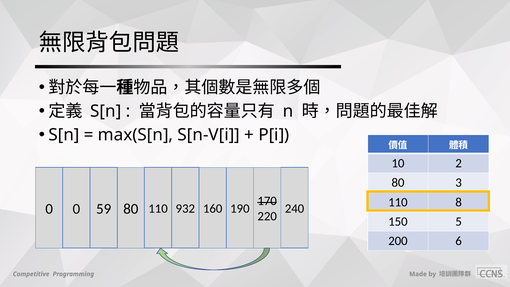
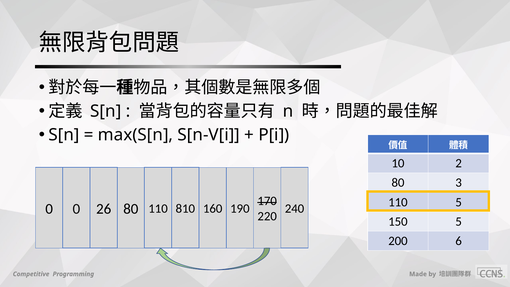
110 8: 8 -> 5
59: 59 -> 26
932: 932 -> 810
